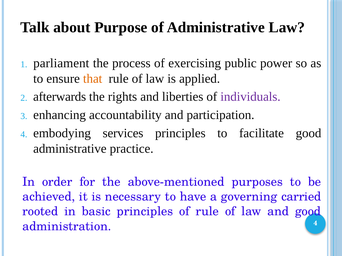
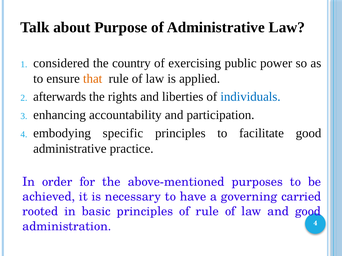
parliament: parliament -> considered
process: process -> country
individuals colour: purple -> blue
services: services -> specific
